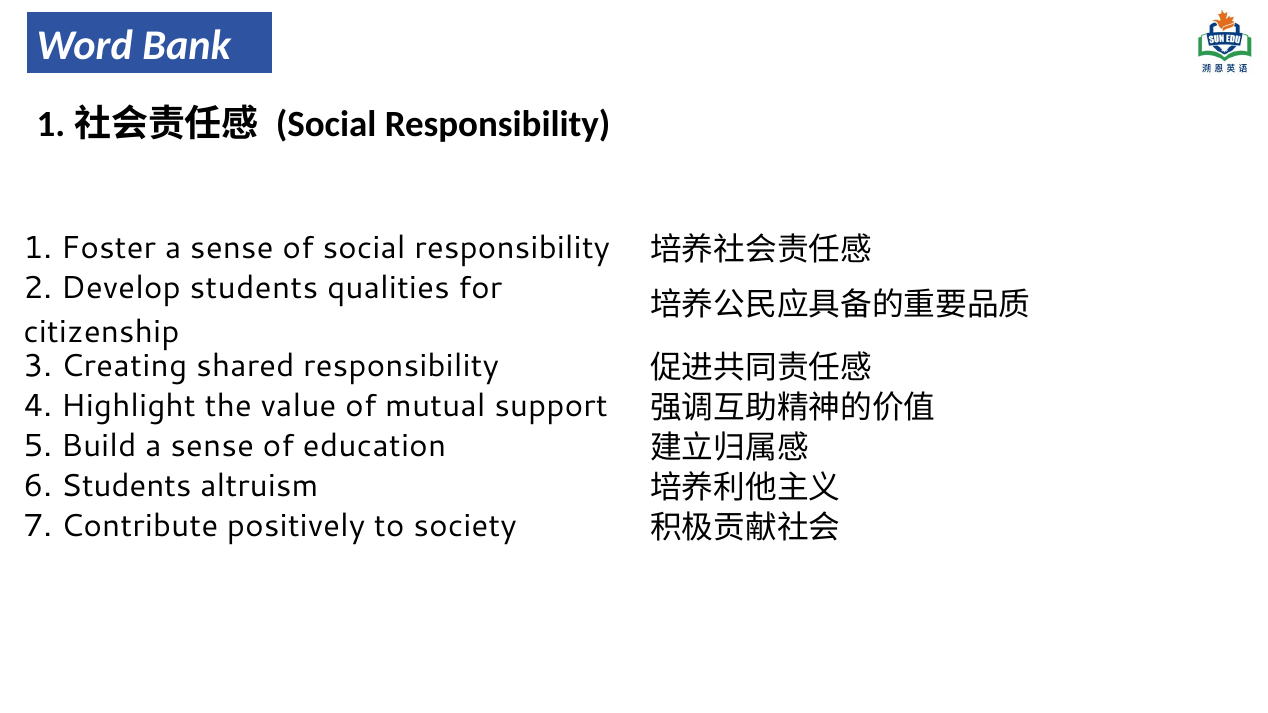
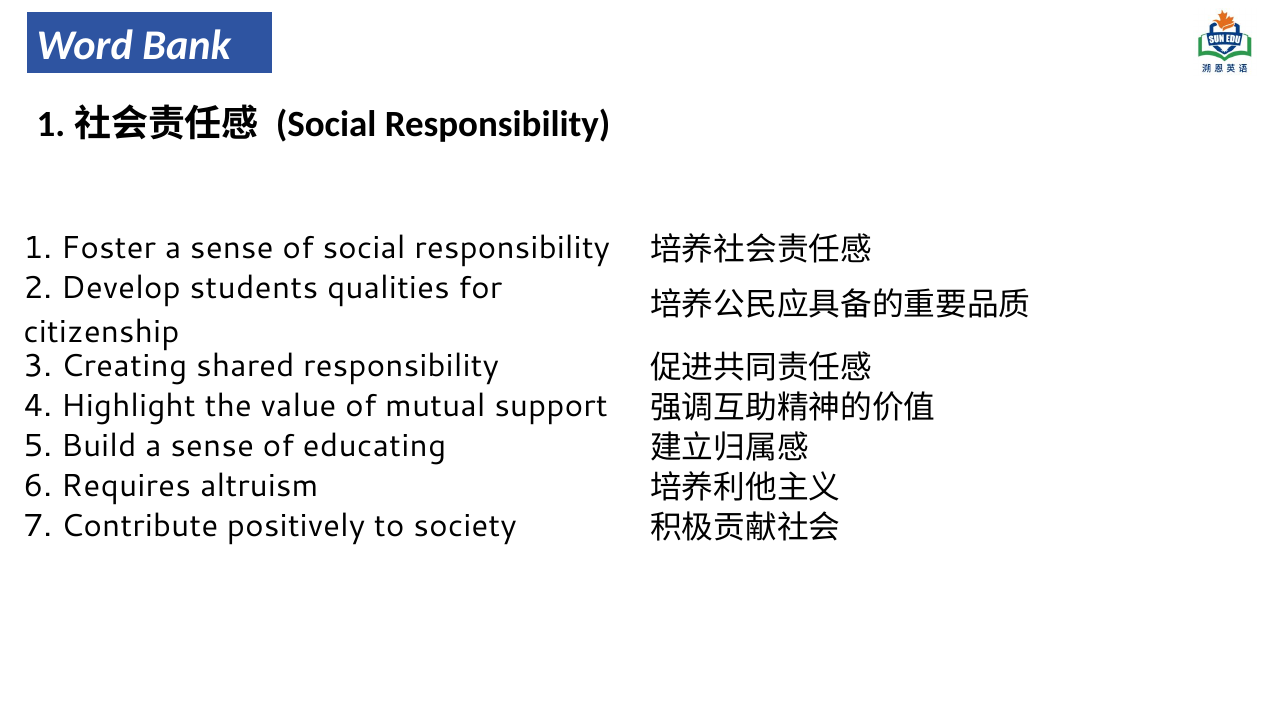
education: education -> educating
6 Students: Students -> Requires
